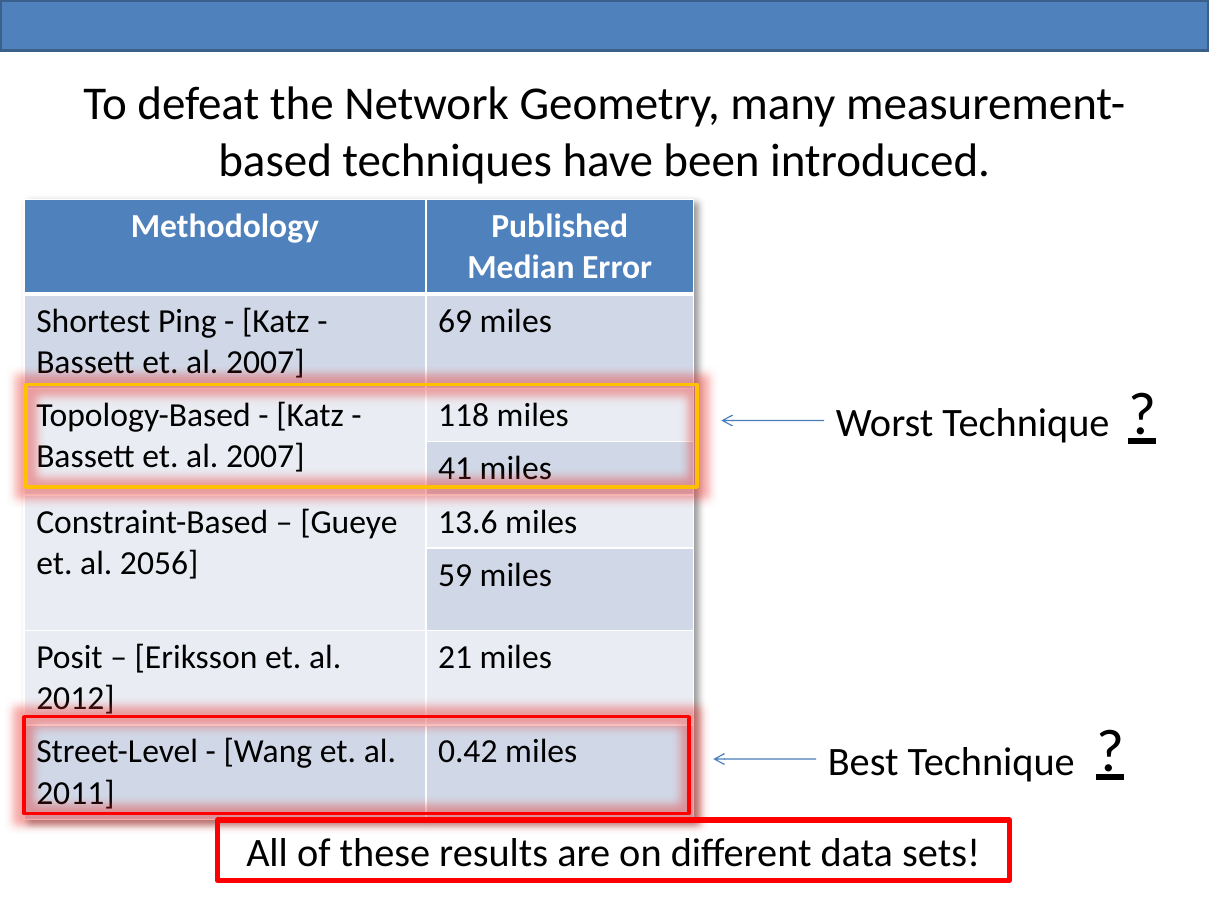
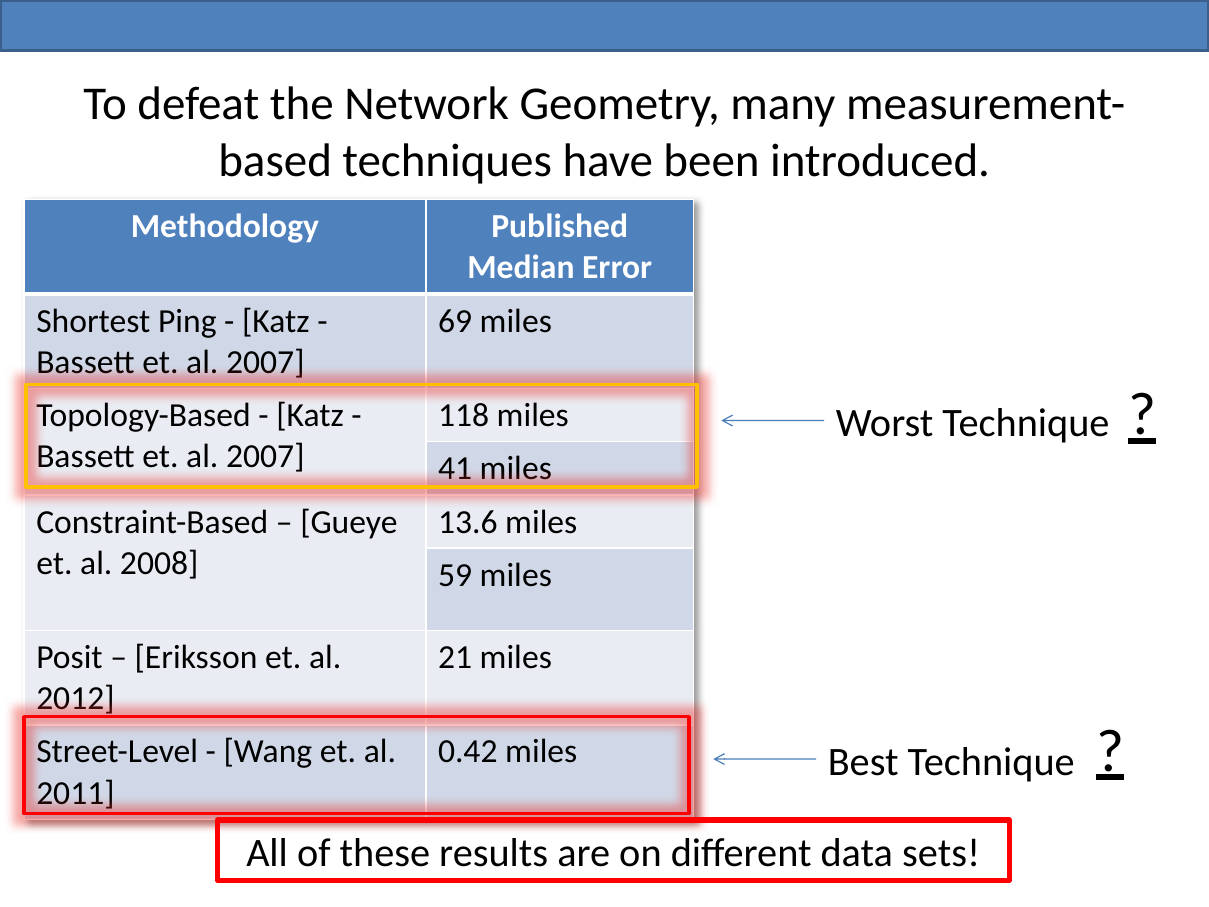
2056: 2056 -> 2008
